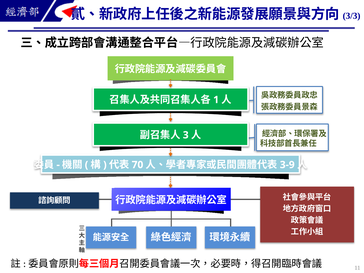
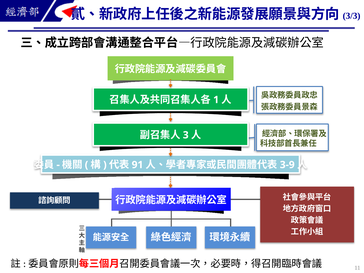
70: 70 -> 91
